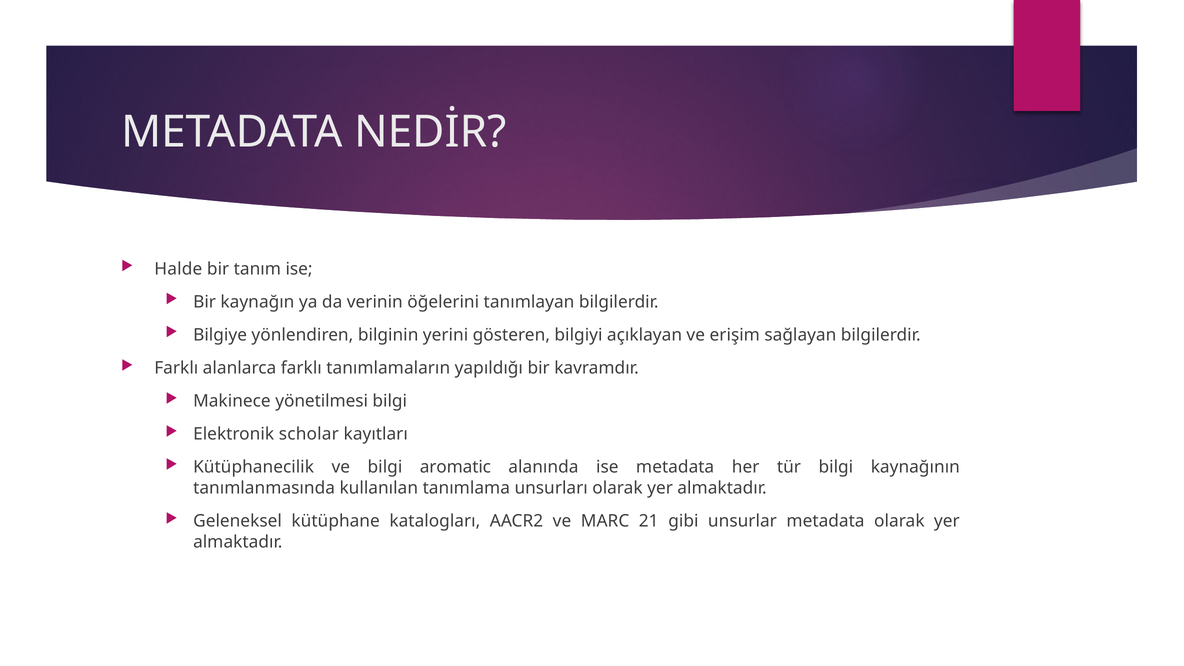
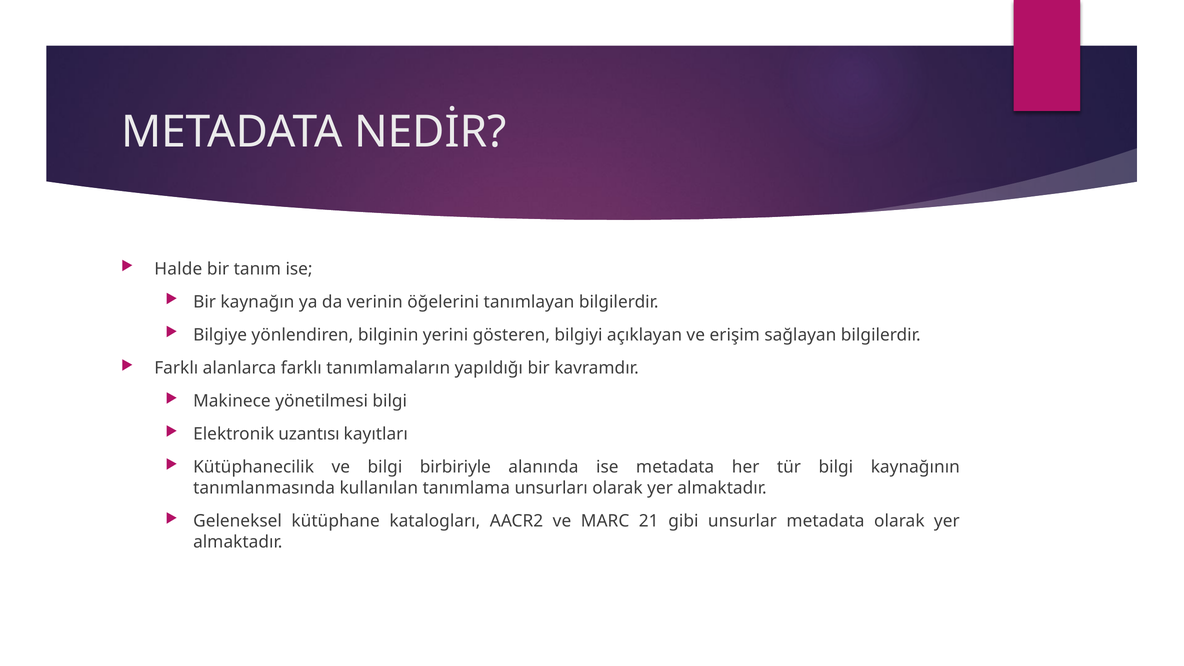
scholar: scholar -> uzantısı
aromatic: aromatic -> birbiriyle
